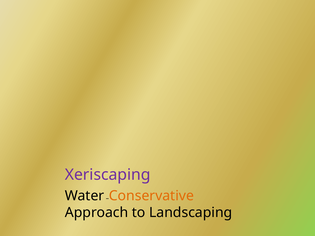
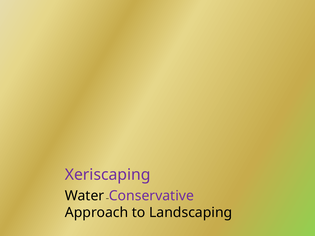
Conservative colour: orange -> purple
